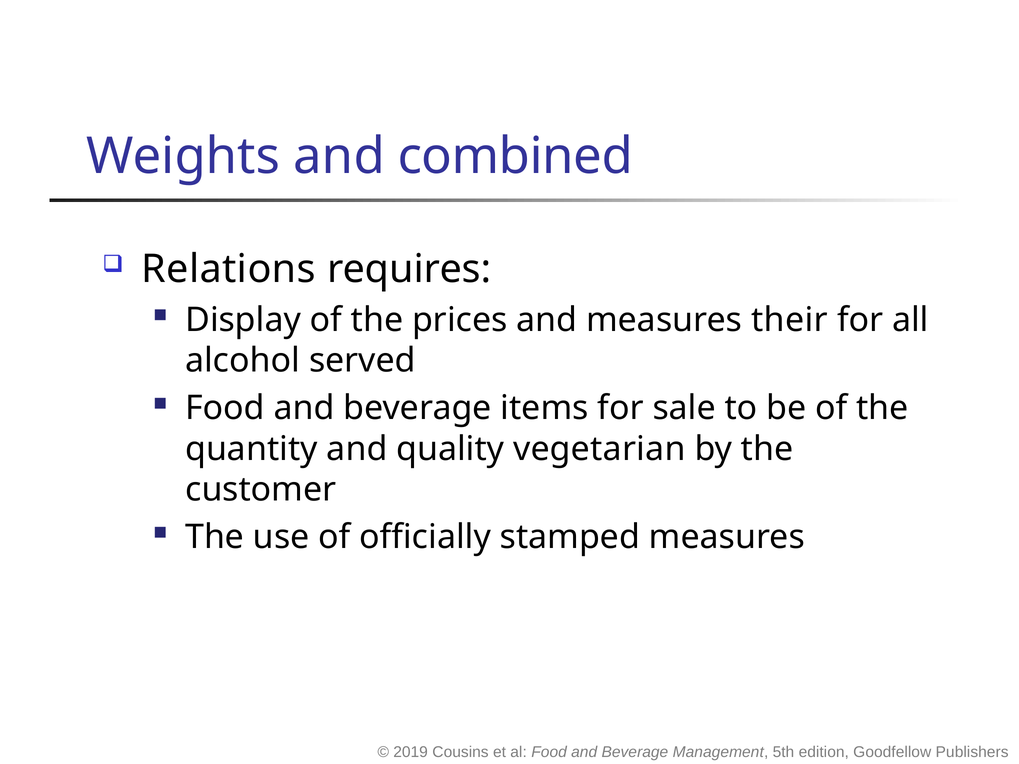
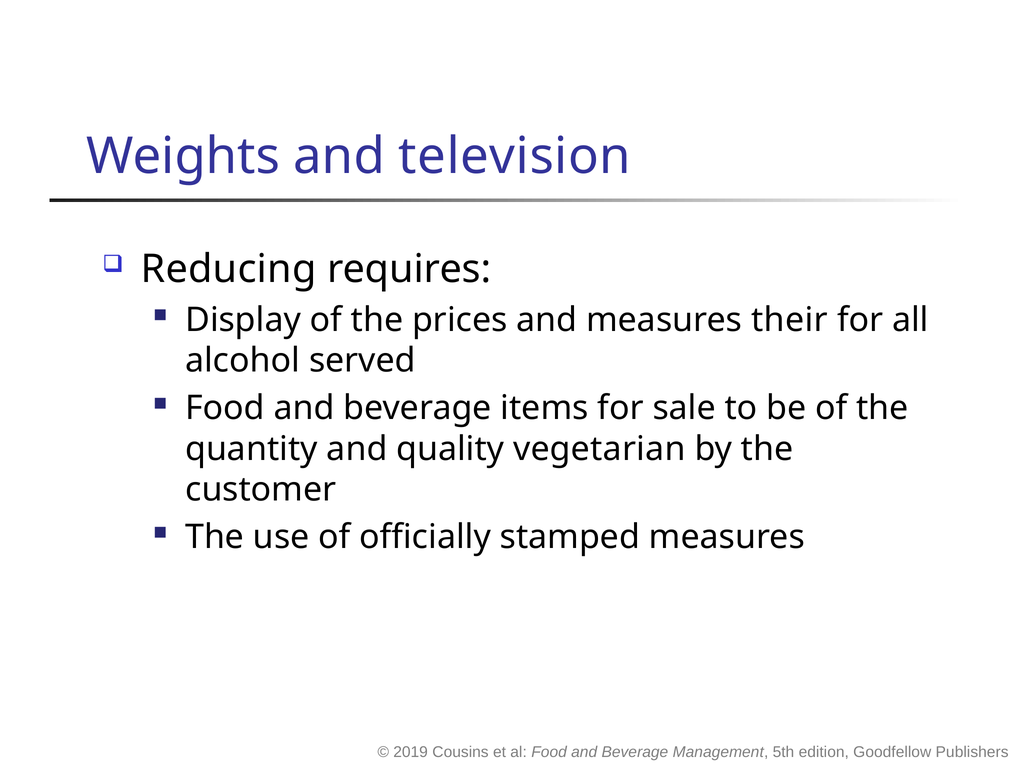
combined: combined -> television
Relations: Relations -> Reducing
